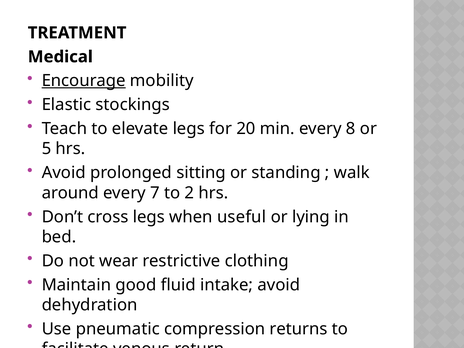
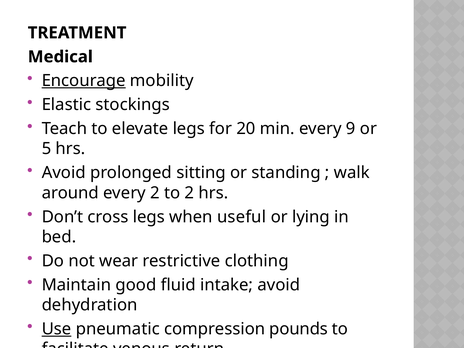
8: 8 -> 9
every 7: 7 -> 2
Use underline: none -> present
returns: returns -> pounds
